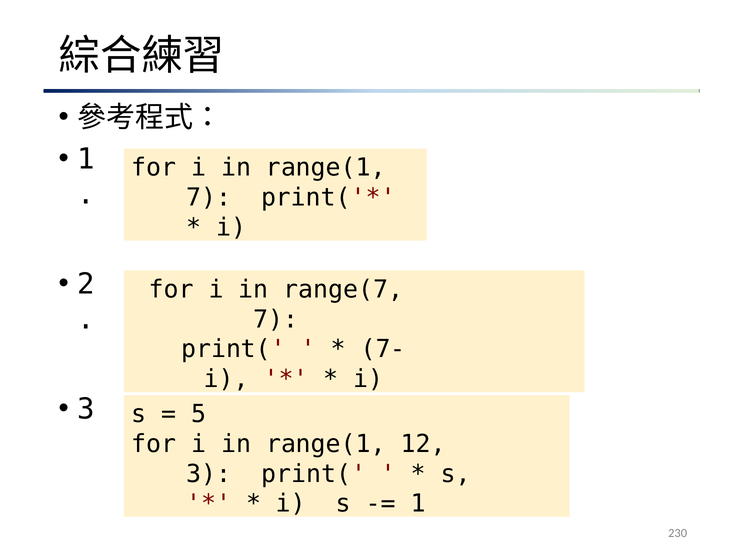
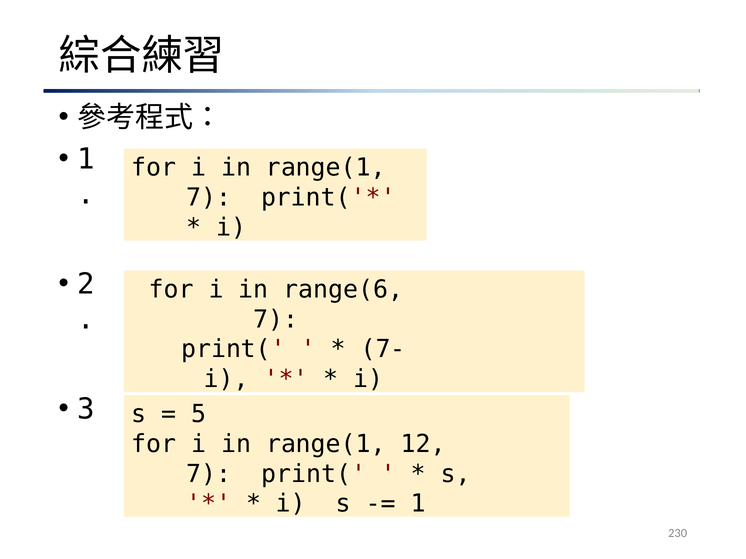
range(7: range(7 -> range(6
3 at (209, 474): 3 -> 7
